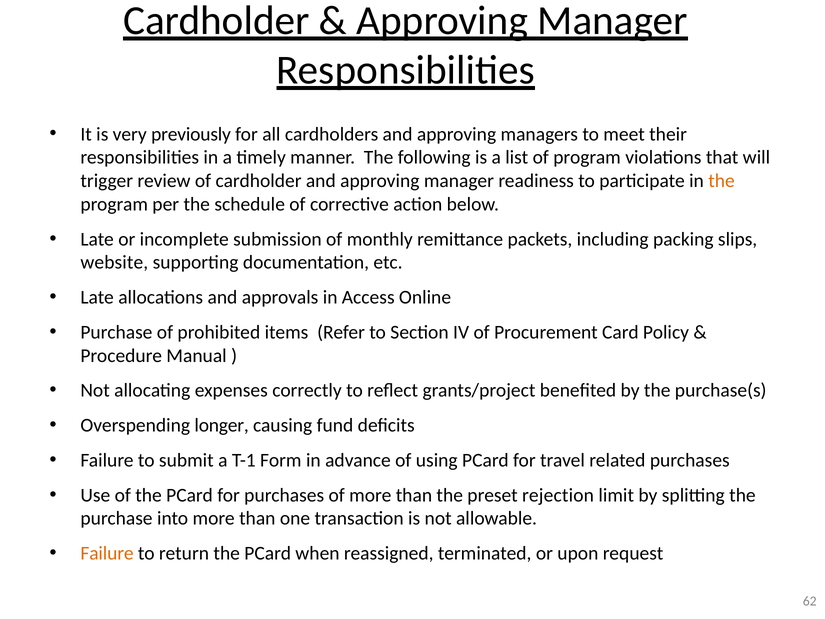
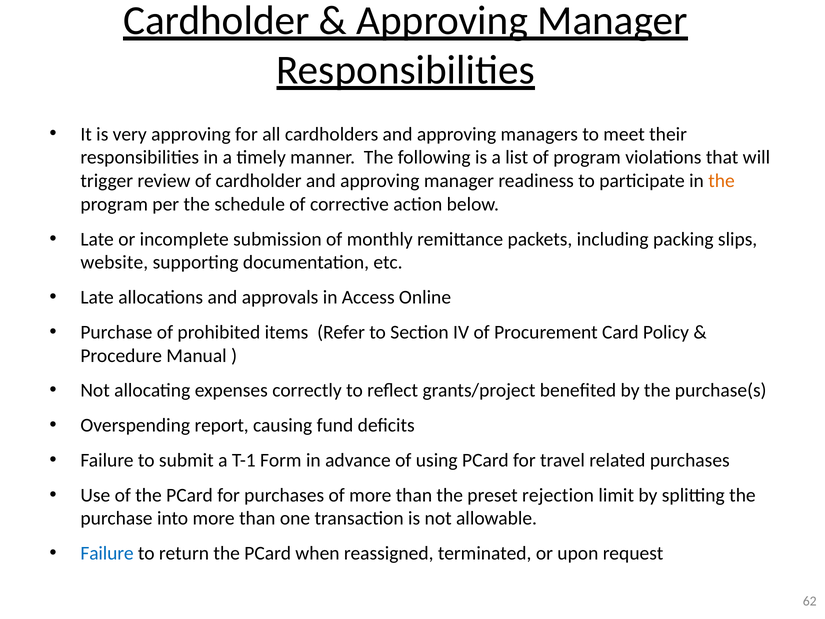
very previously: previously -> approving
longer: longer -> report
Failure at (107, 553) colour: orange -> blue
